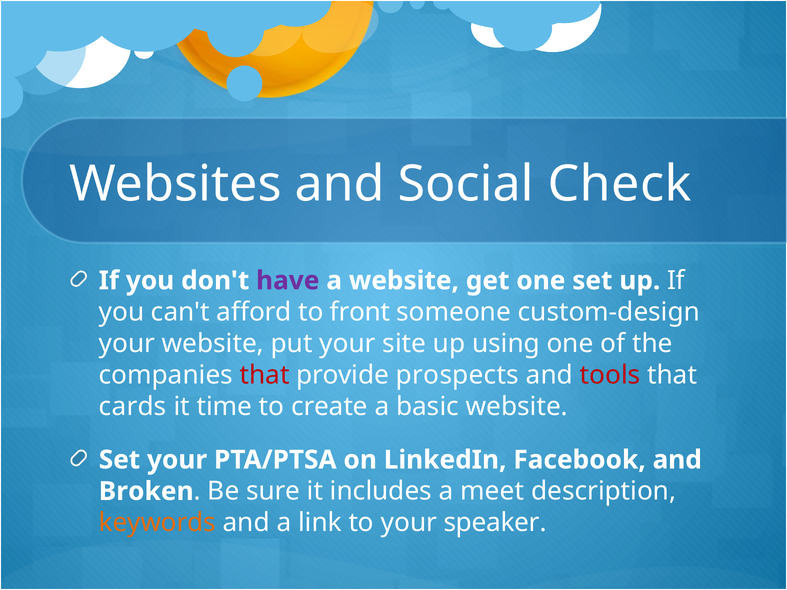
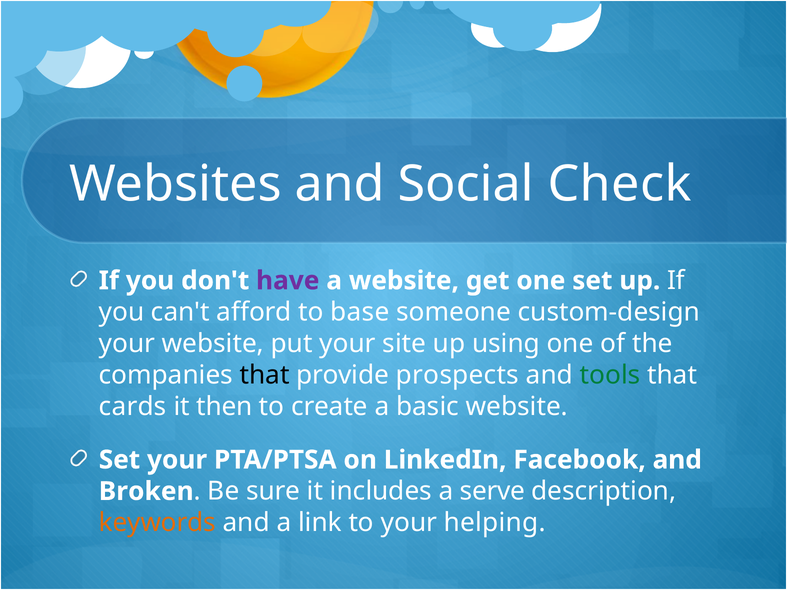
front: front -> base
that at (265, 375) colour: red -> black
tools colour: red -> green
time: time -> then
meet: meet -> serve
speaker: speaker -> helping
